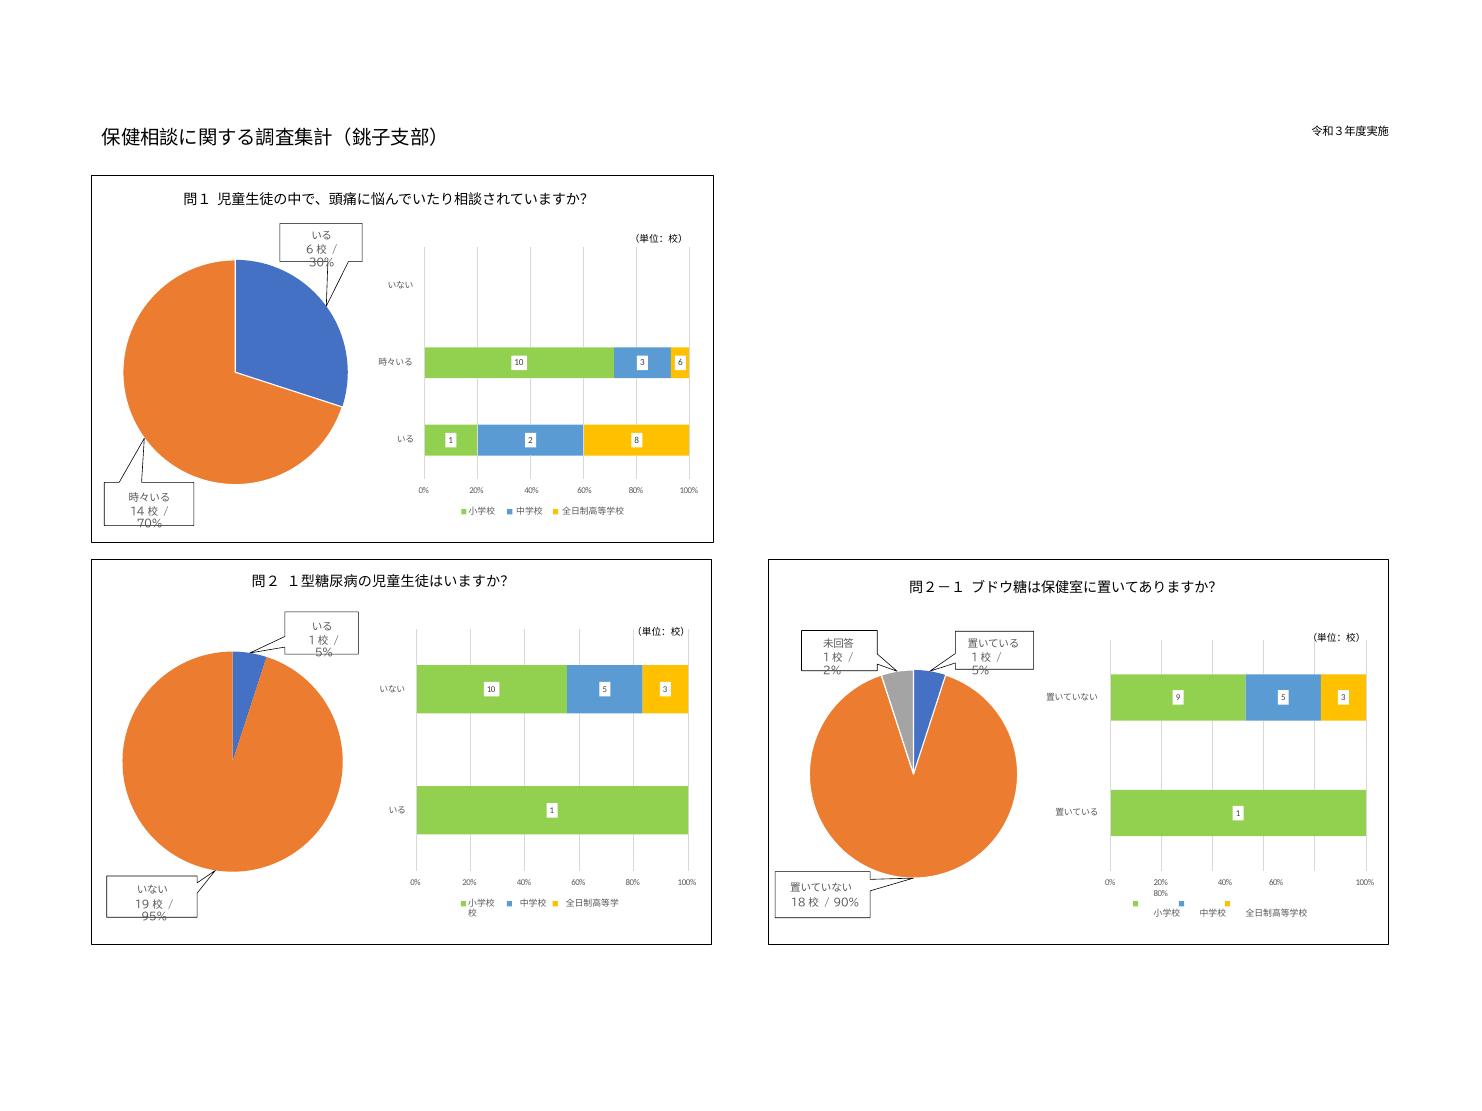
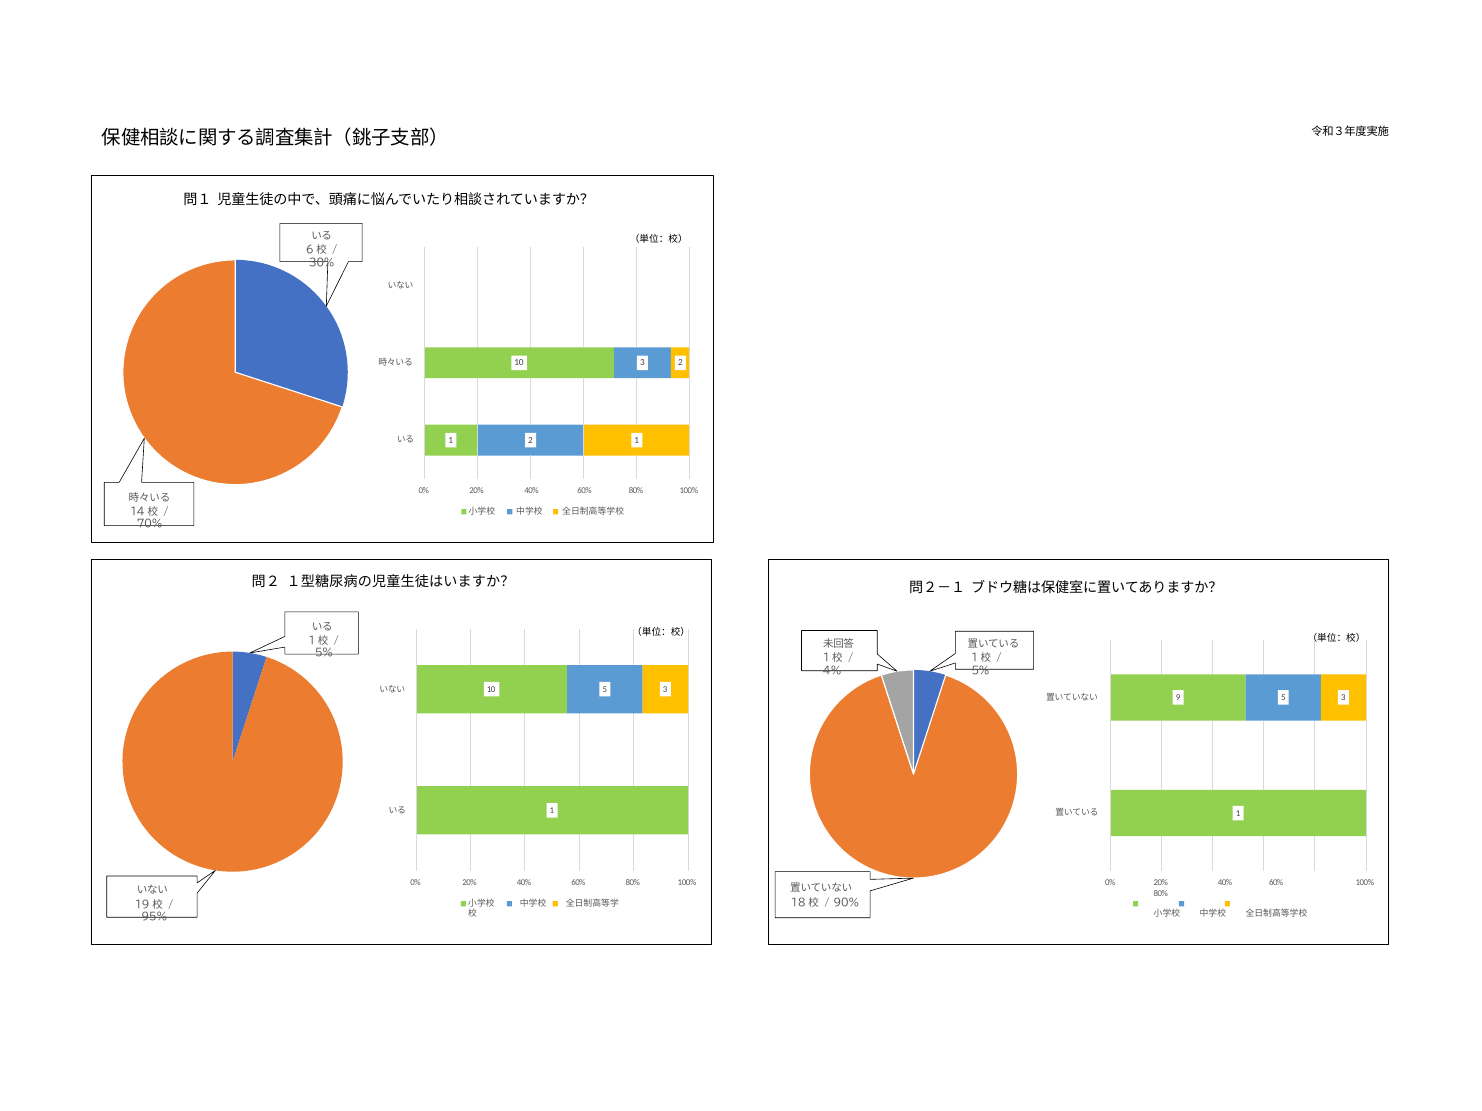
3 6: 6 -> 2
1 2 8: 8 -> 1
2%: 2% -> 4%
